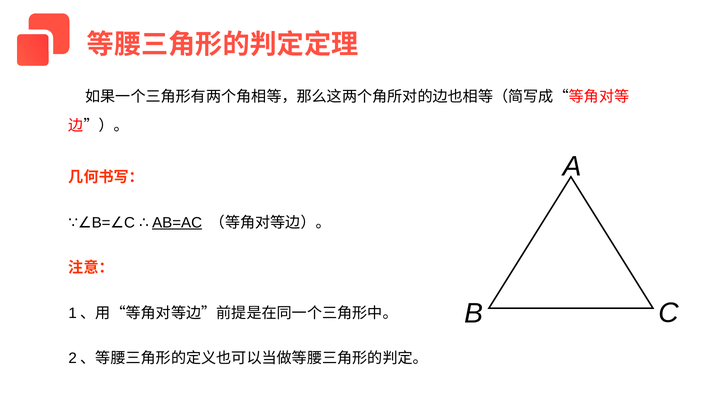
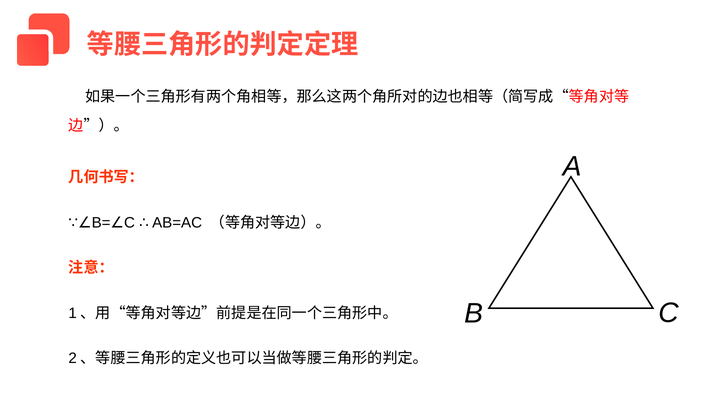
AB=AC underline: present -> none
